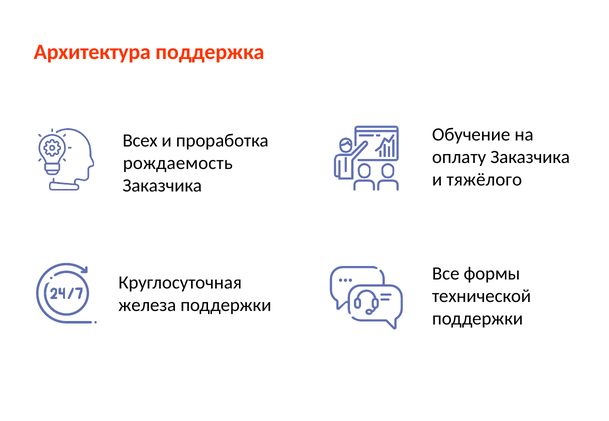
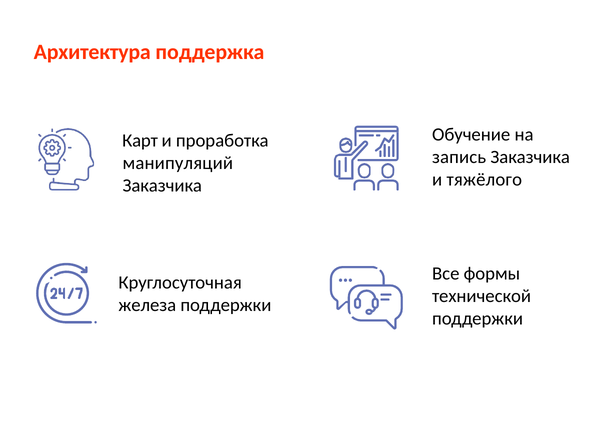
Всех: Всех -> Карт
оплату: оплату -> запись
рождаемость: рождаемость -> манипуляций
